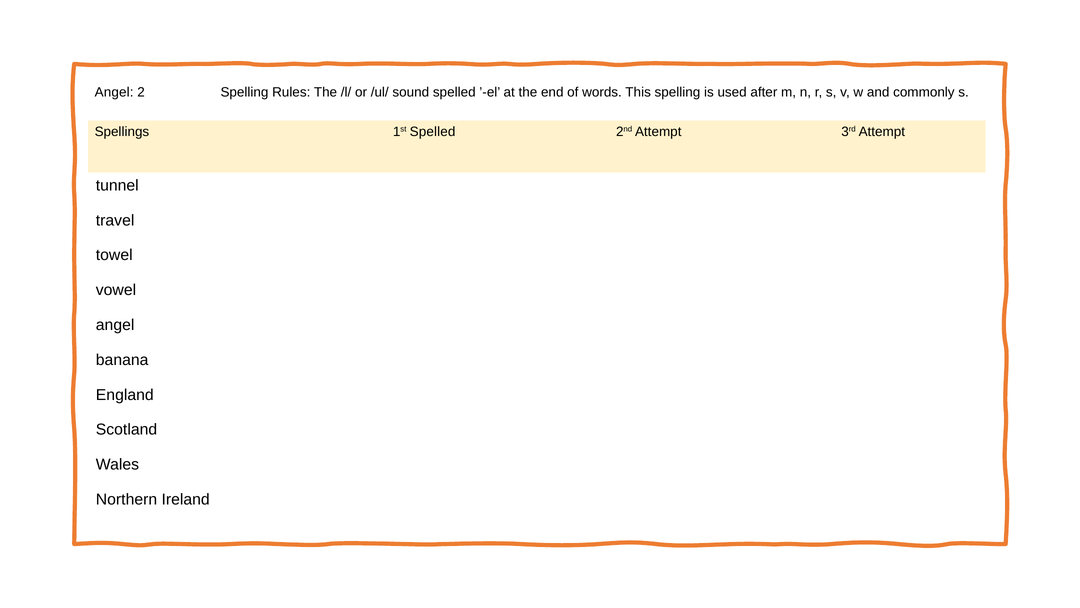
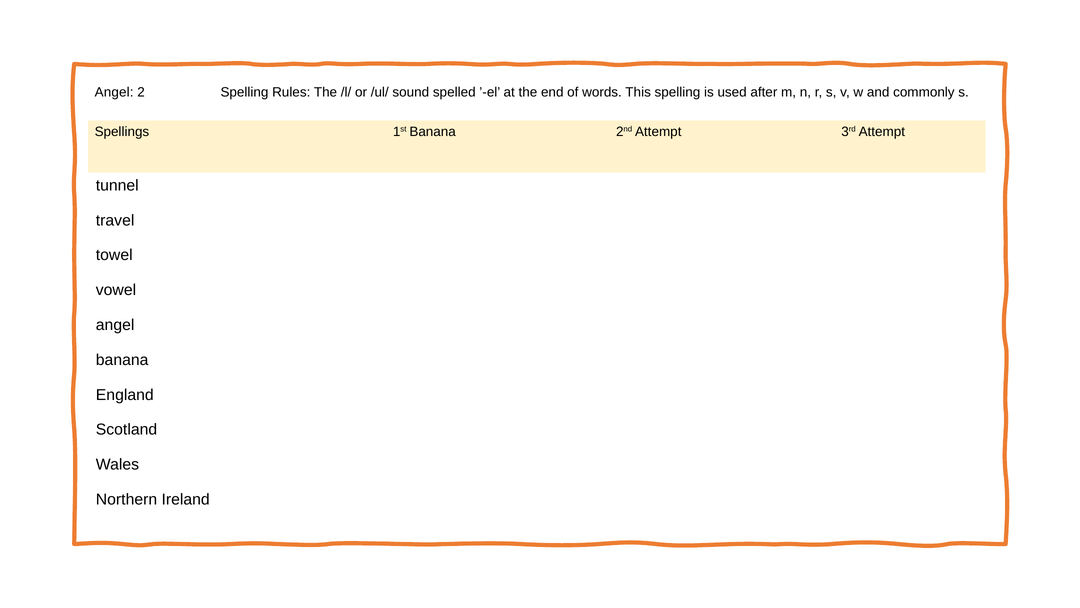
1st Spelled: Spelled -> Banana
